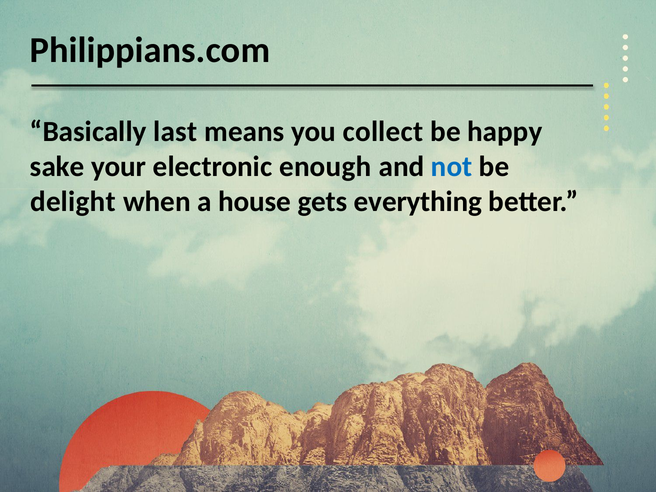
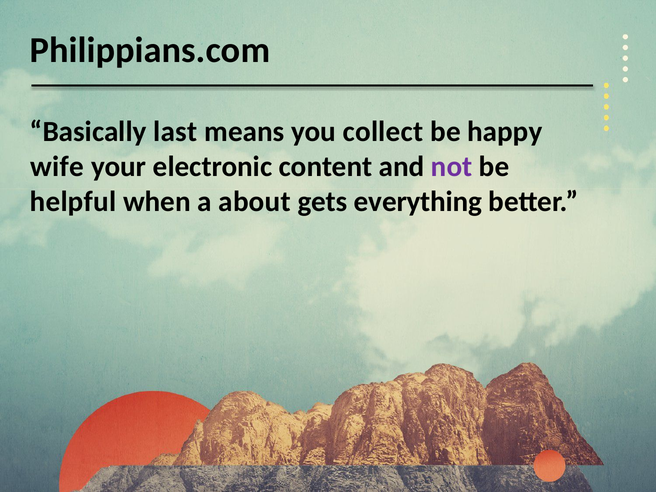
sake: sake -> wife
enough: enough -> content
not colour: blue -> purple
delight: delight -> helpful
house: house -> about
